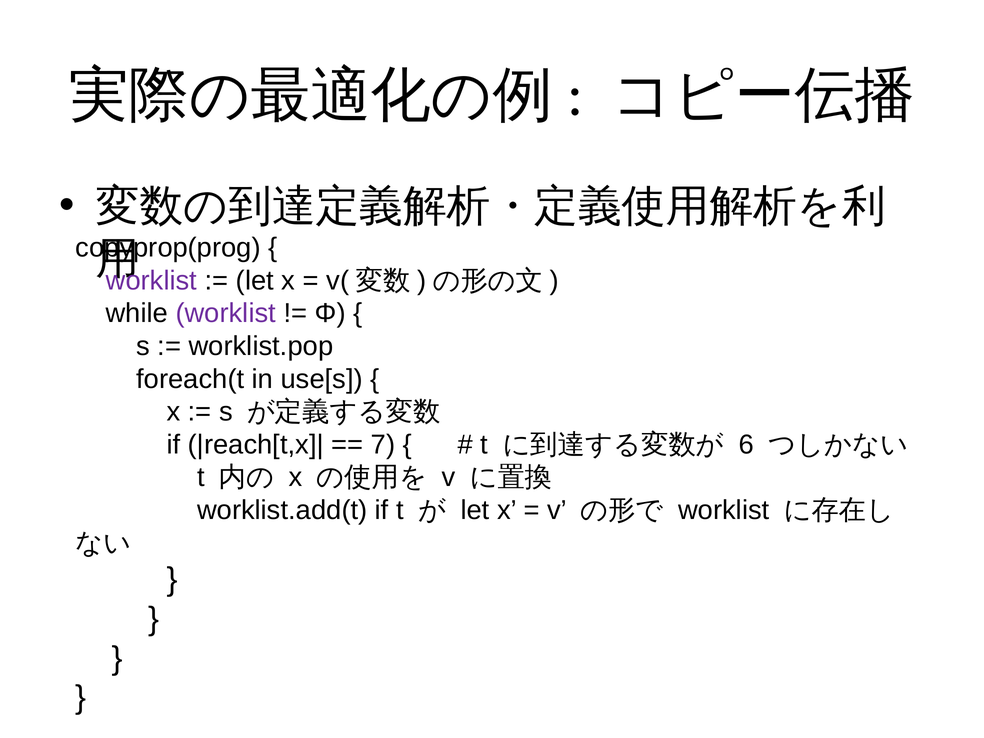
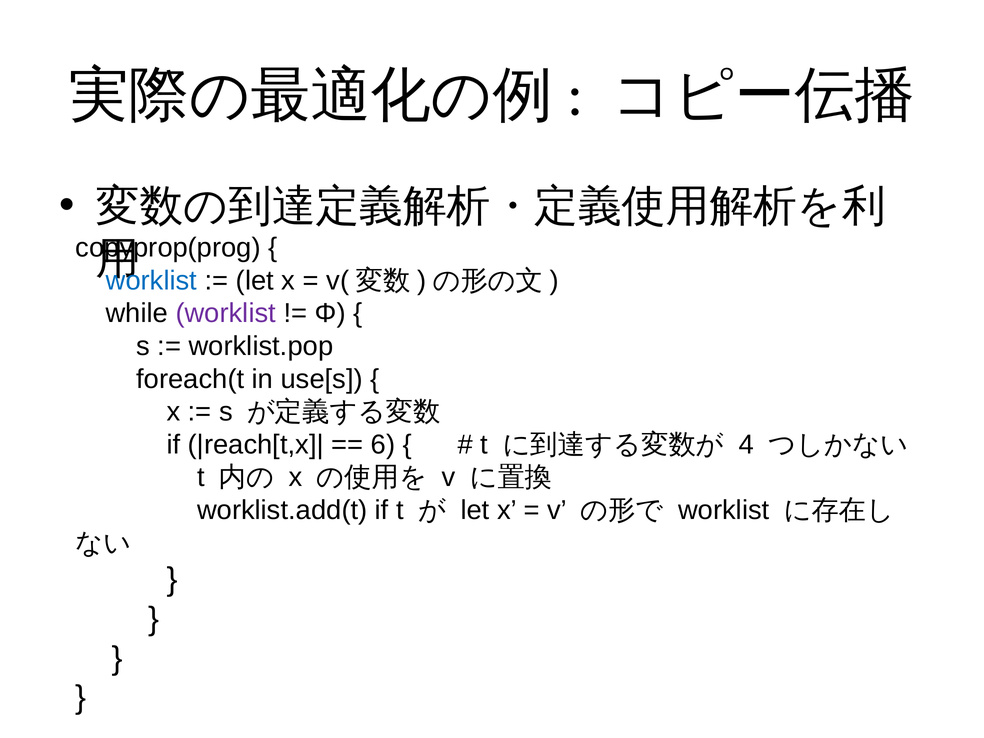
worklist at (151, 281) colour: purple -> blue
7: 7 -> 6
6: 6 -> 4
